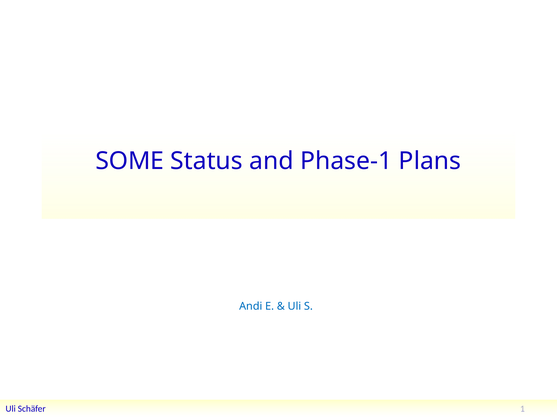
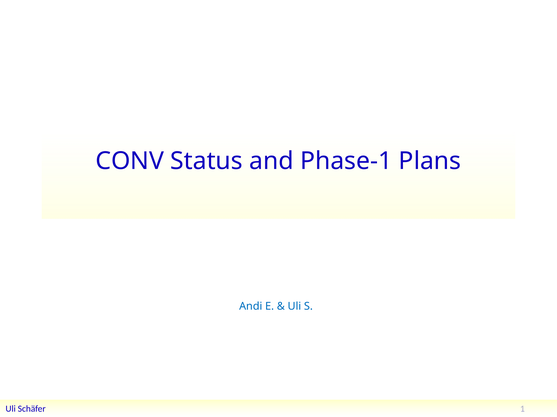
SOME: SOME -> CONV
